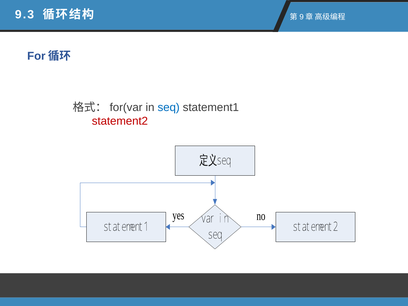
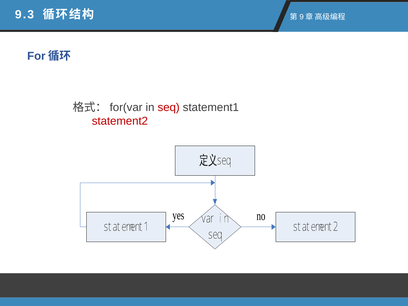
seq at (169, 107) colour: blue -> red
